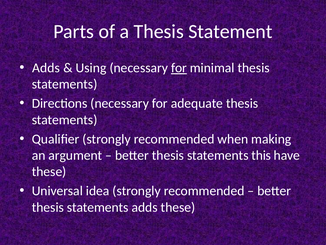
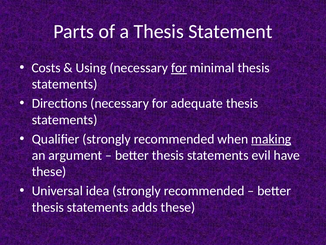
Adds at (46, 68): Adds -> Costs
making underline: none -> present
this: this -> evil
